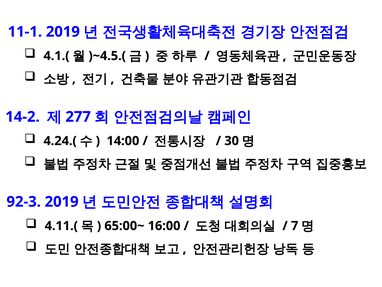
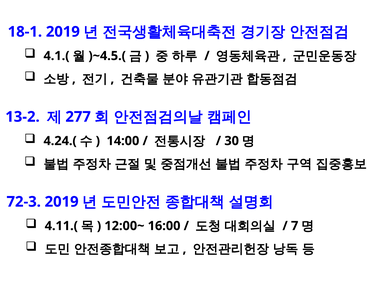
11-1: 11-1 -> 18-1
14-2: 14-2 -> 13-2
92-3: 92-3 -> 72-3
65:00~: 65:00~ -> 12:00~
